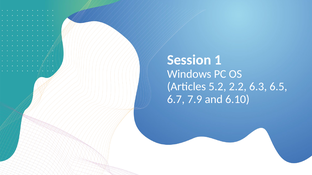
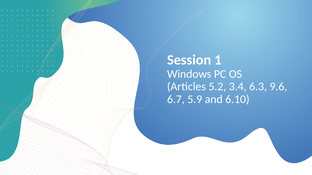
2.2: 2.2 -> 3.4
6.5: 6.5 -> 9.6
7.9: 7.9 -> 5.9
